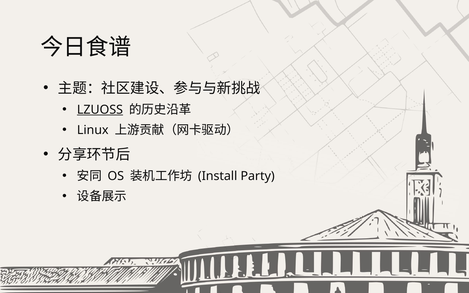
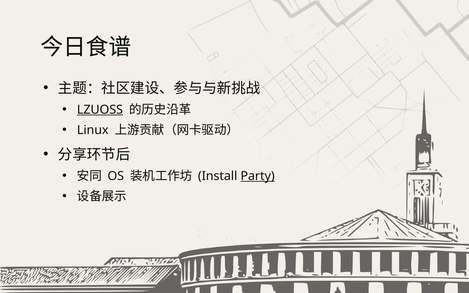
Party underline: none -> present
